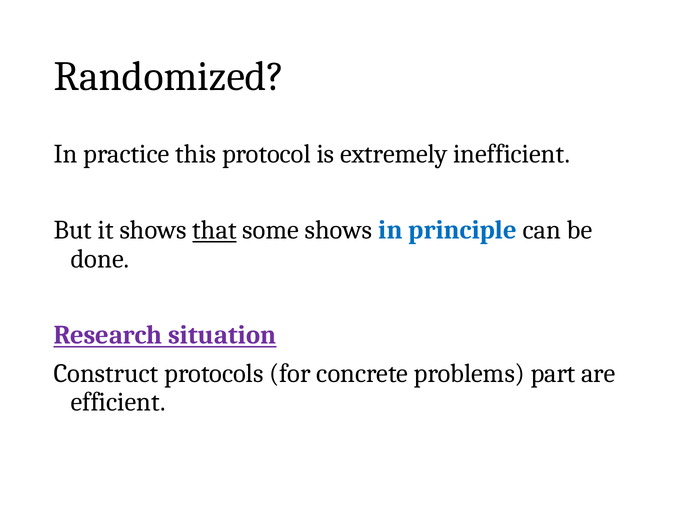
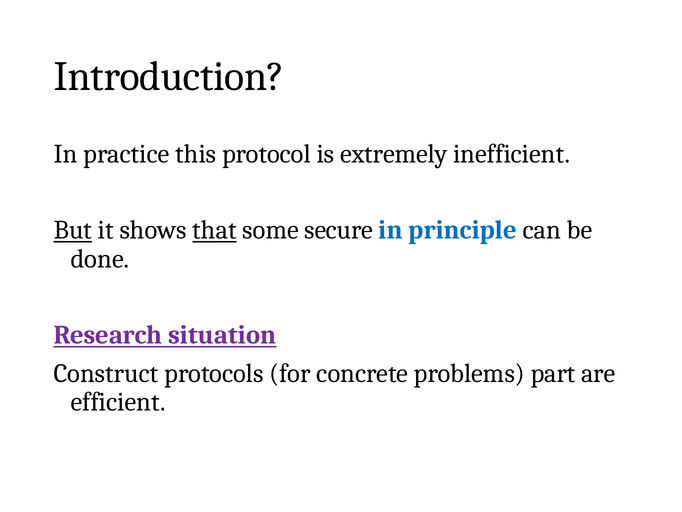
Randomized: Randomized -> Introduction
But underline: none -> present
some shows: shows -> secure
